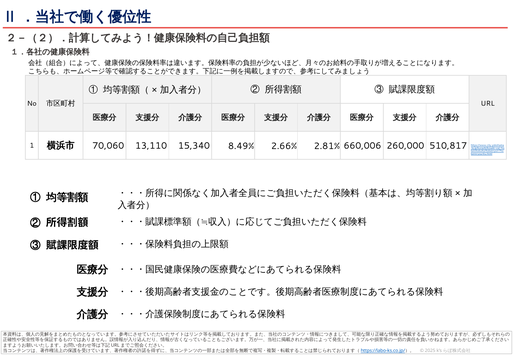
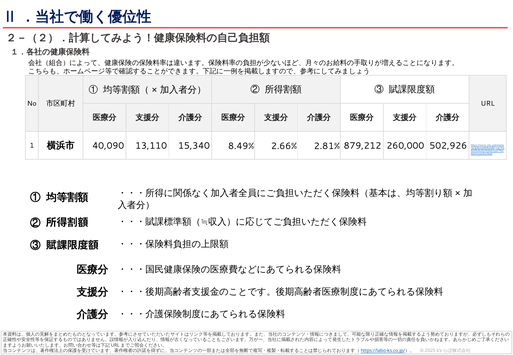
70,060: 70,060 -> 40,090
660,006: 660,006 -> 879,212
510,817: 510,817 -> 502,926
